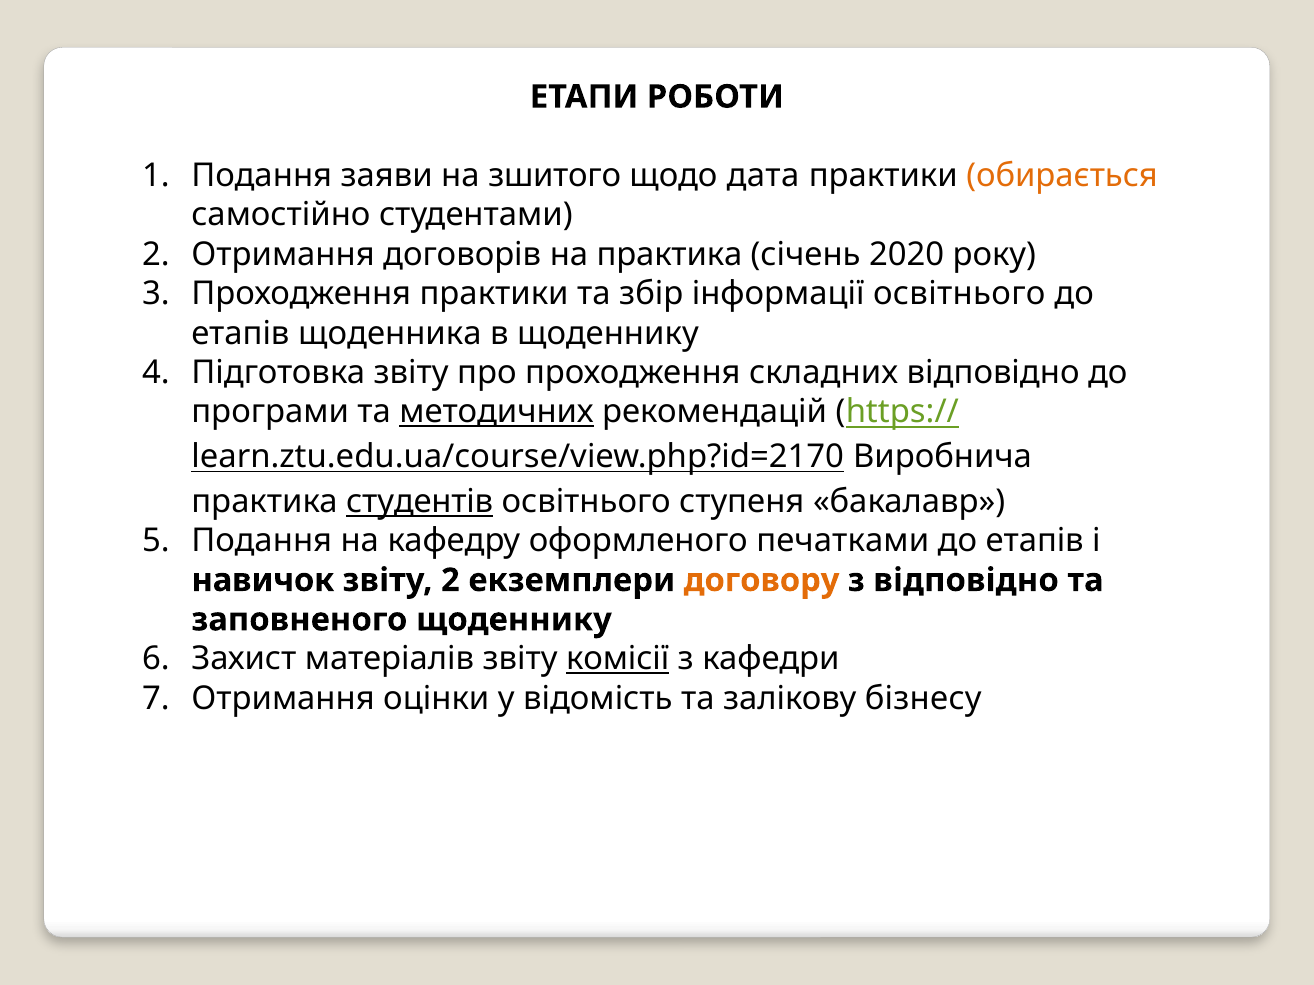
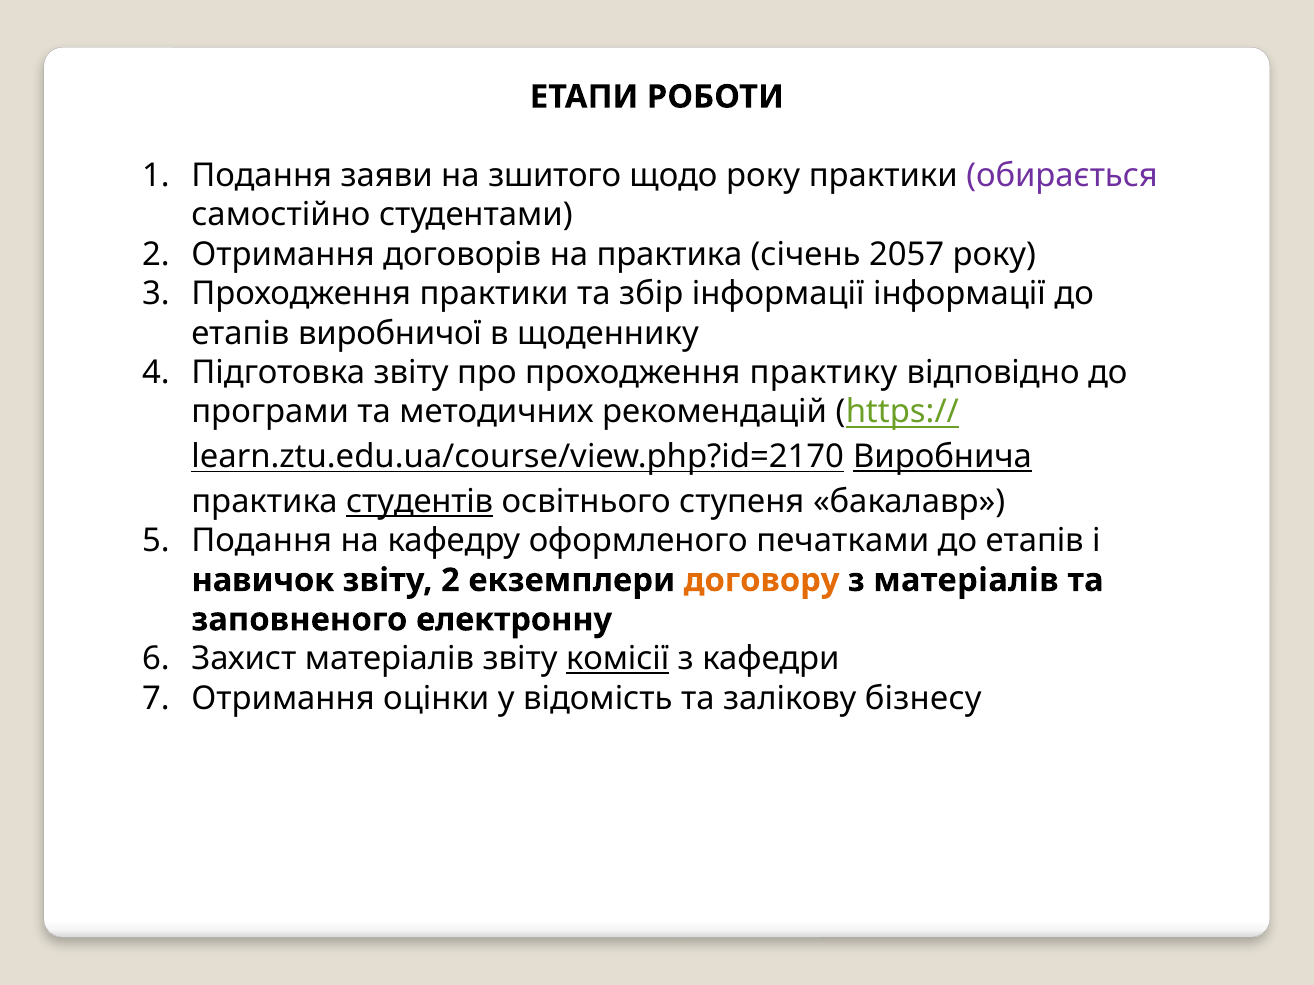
щодо дата: дата -> року
обирається colour: orange -> purple
2020: 2020 -> 2057
інформації освітнього: освітнього -> інформації
щоденника: щоденника -> виробничої
складних: складних -> практику
методичних underline: present -> none
Виробнича underline: none -> present
з відповідно: відповідно -> матеріалів
заповненого щоденнику: щоденнику -> електронну
